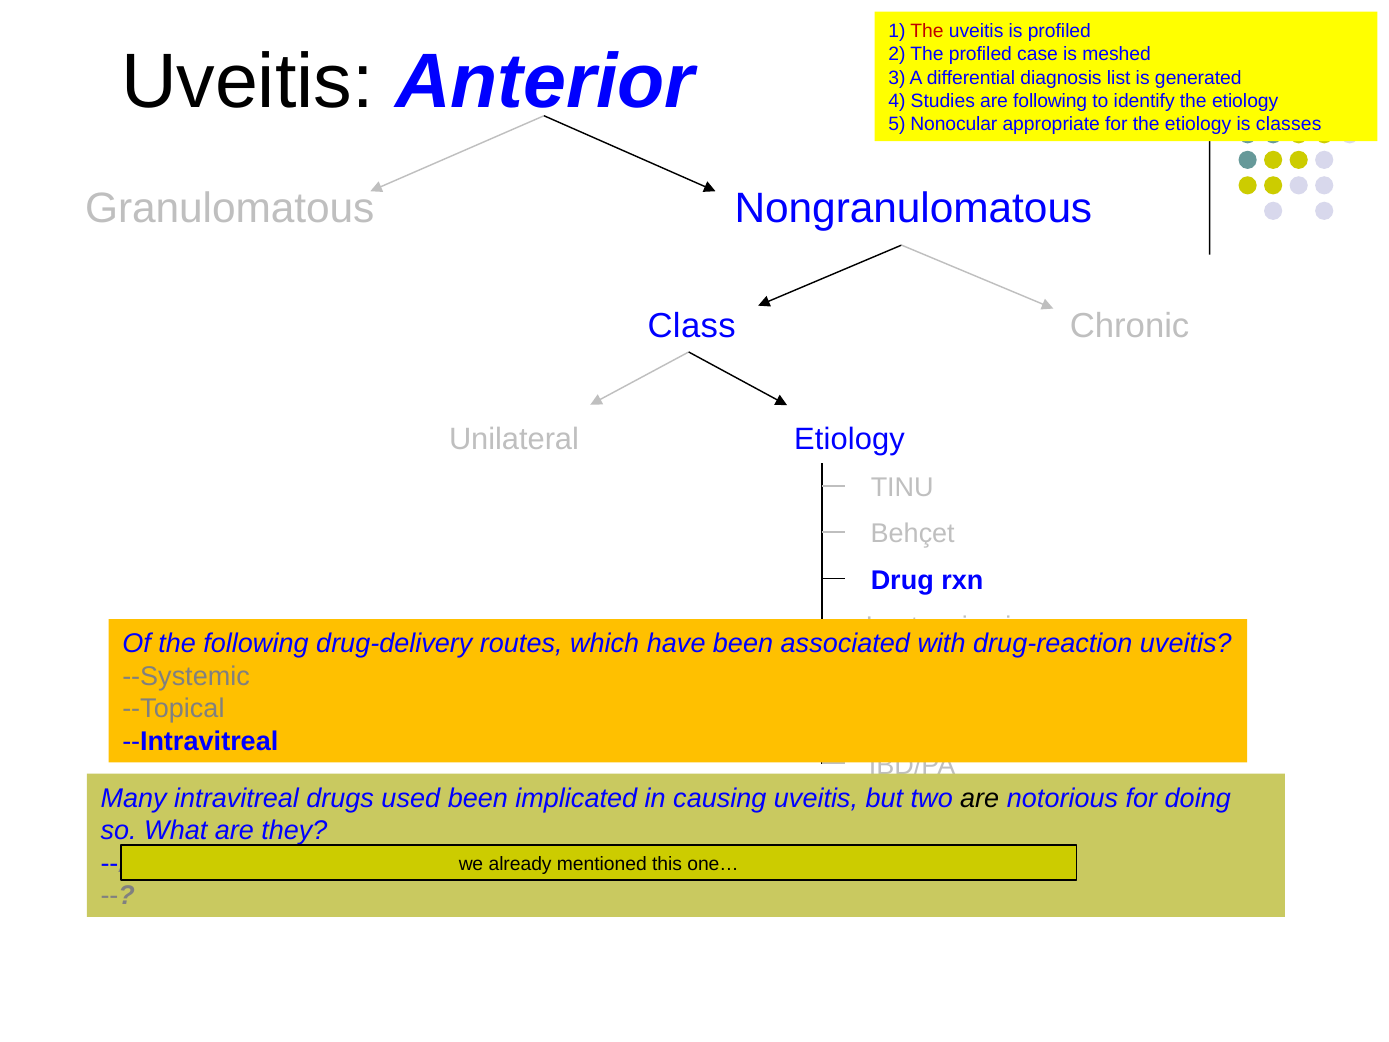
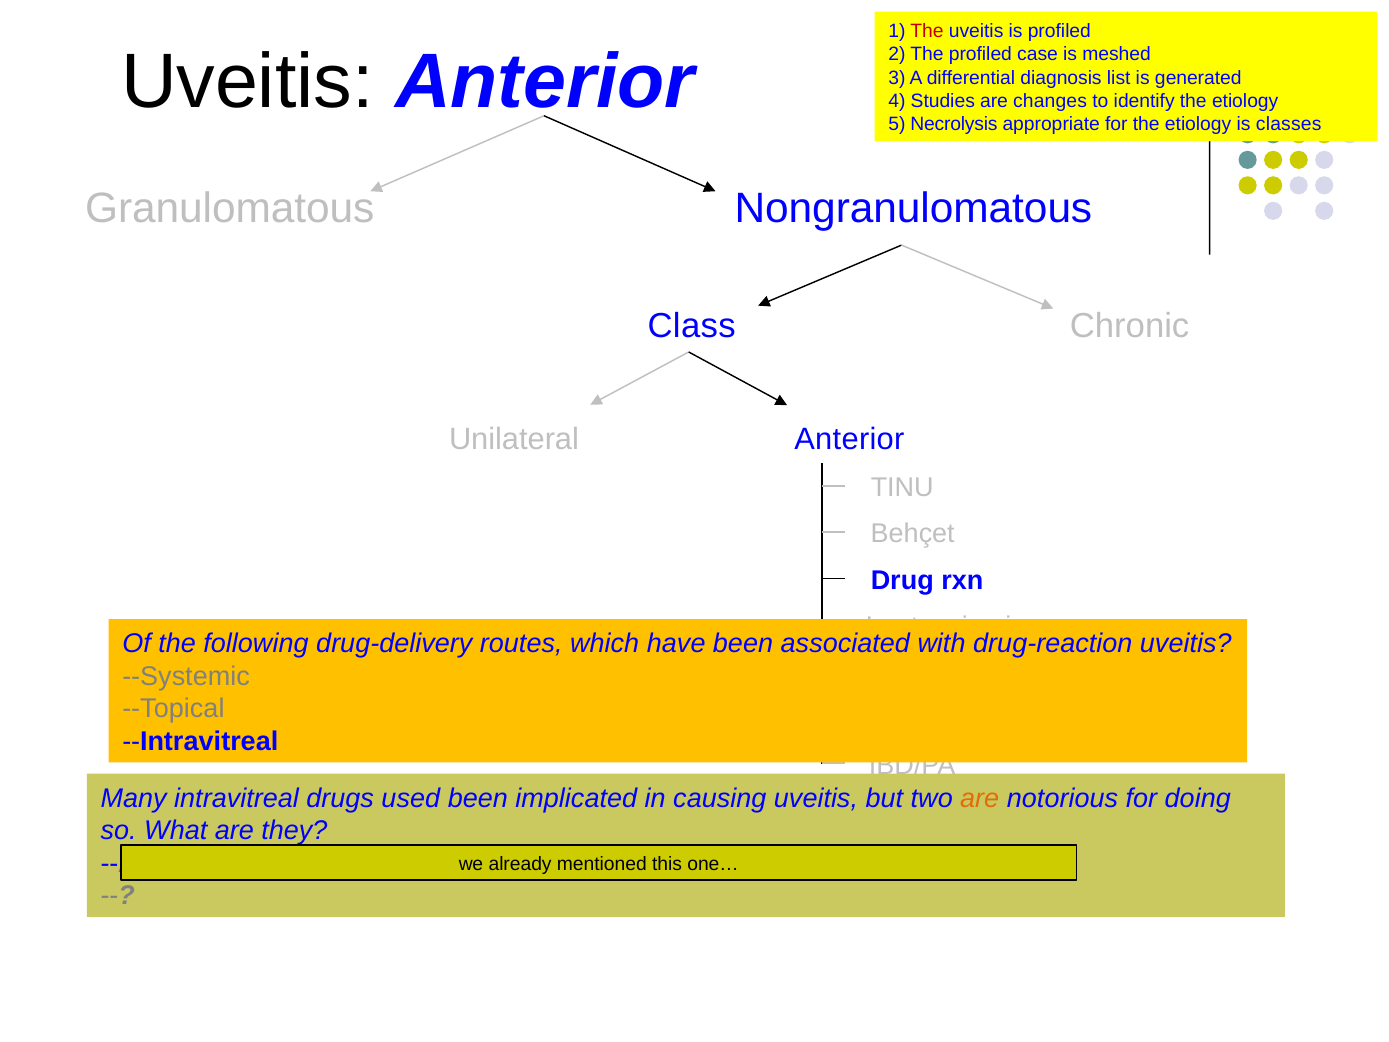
are following: following -> changes
Nonocular: Nonocular -> Necrolysis
Unilateral Etiology: Etiology -> Anterior
are at (980, 798) colour: black -> orange
